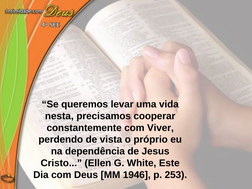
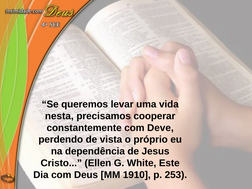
Viver: Viver -> Deve
1946: 1946 -> 1910
